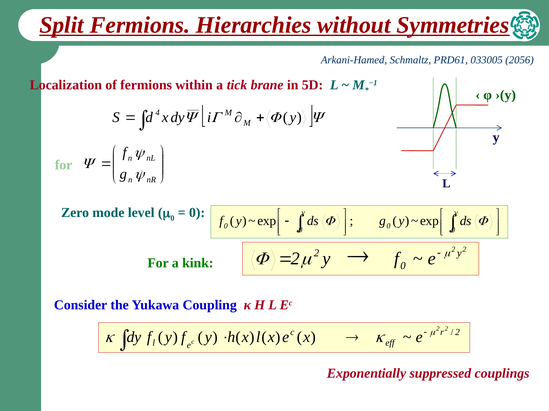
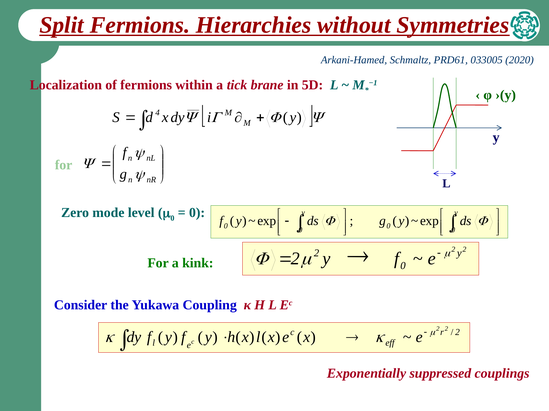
2056: 2056 -> 2020
